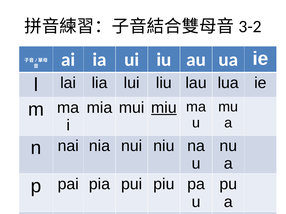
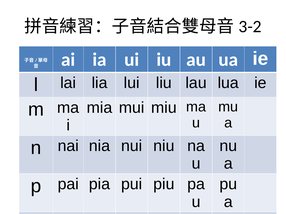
miu underline: present -> none
